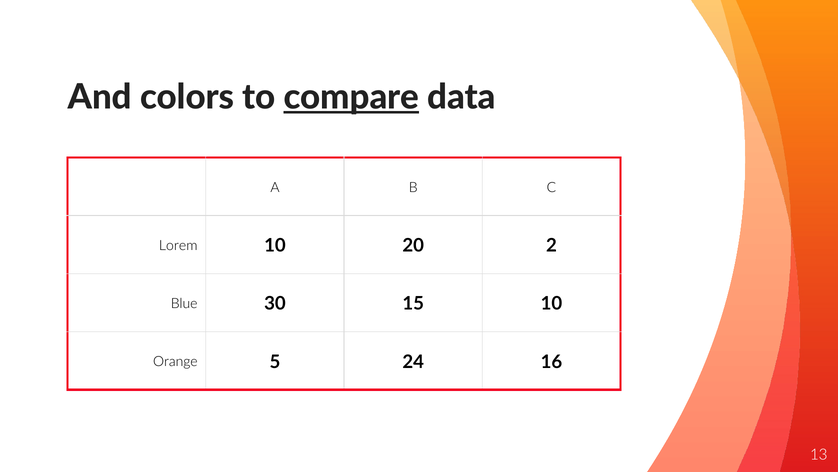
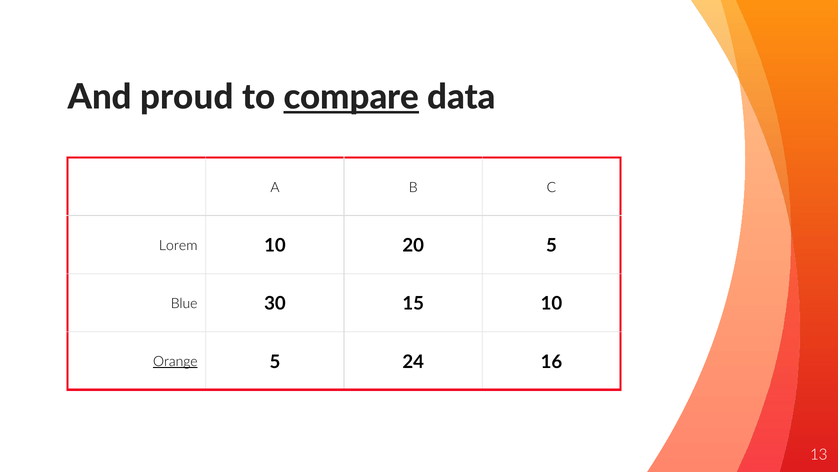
colors: colors -> proud
20 2: 2 -> 5
Orange underline: none -> present
